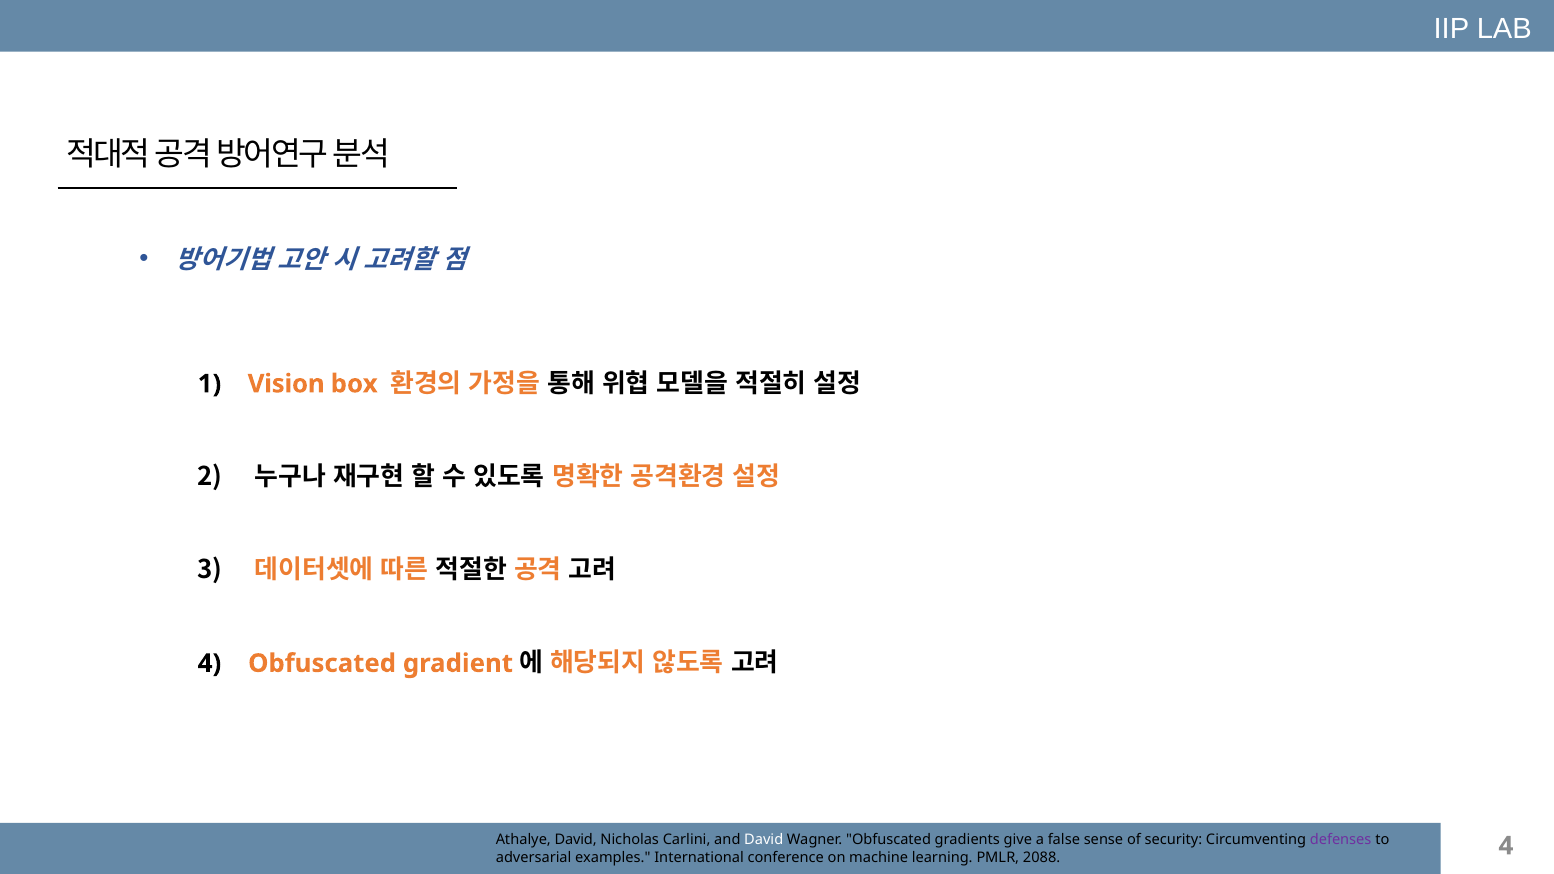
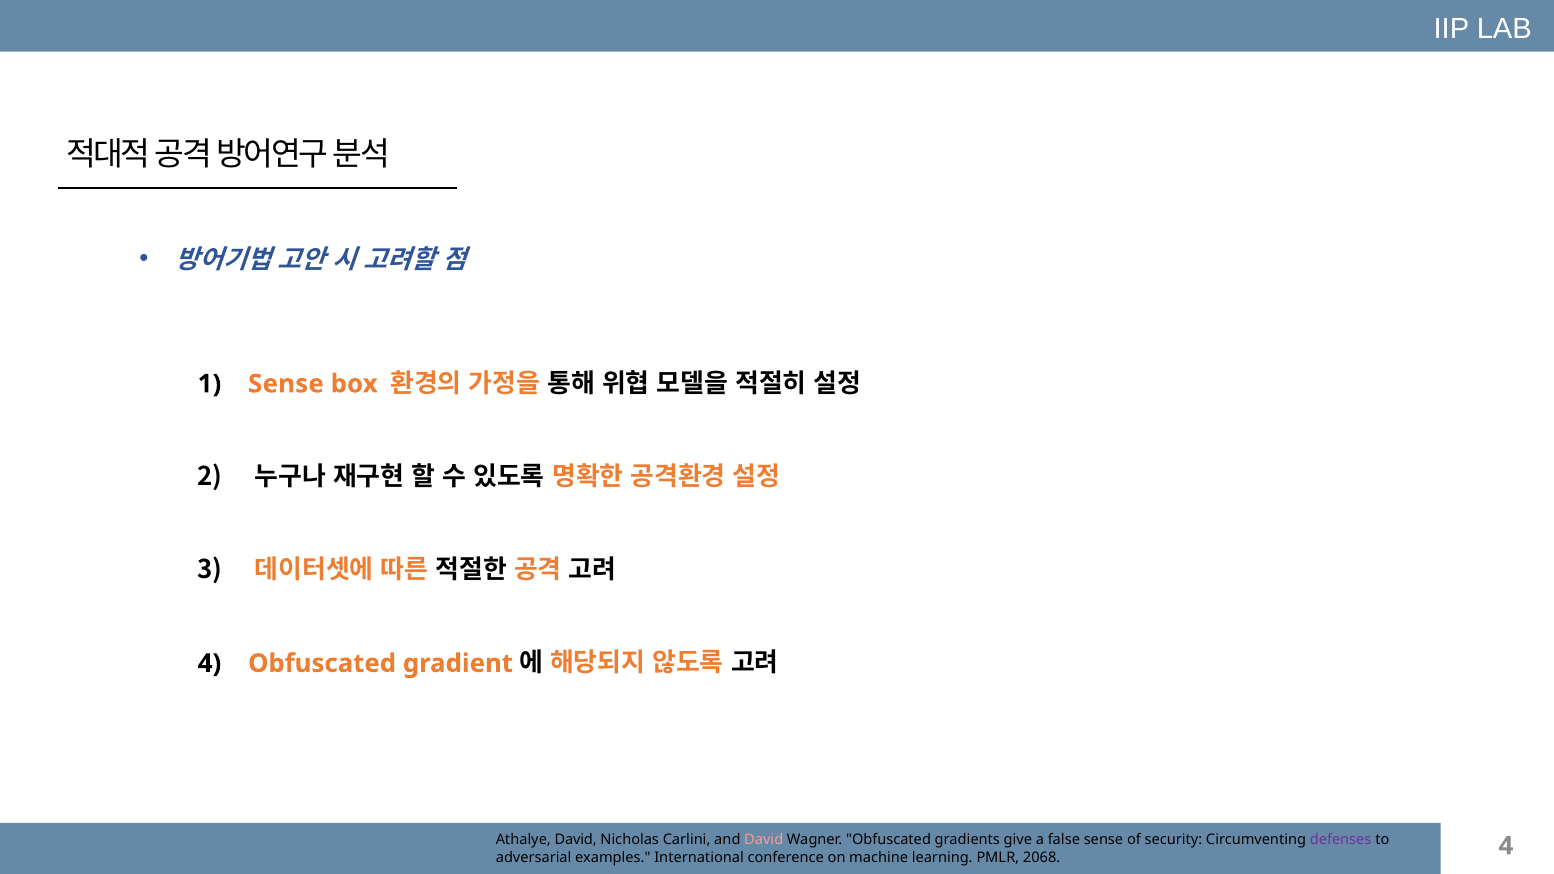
Vision at (286, 384): Vision -> Sense
David at (764, 840) colour: white -> pink
2088: 2088 -> 2068
